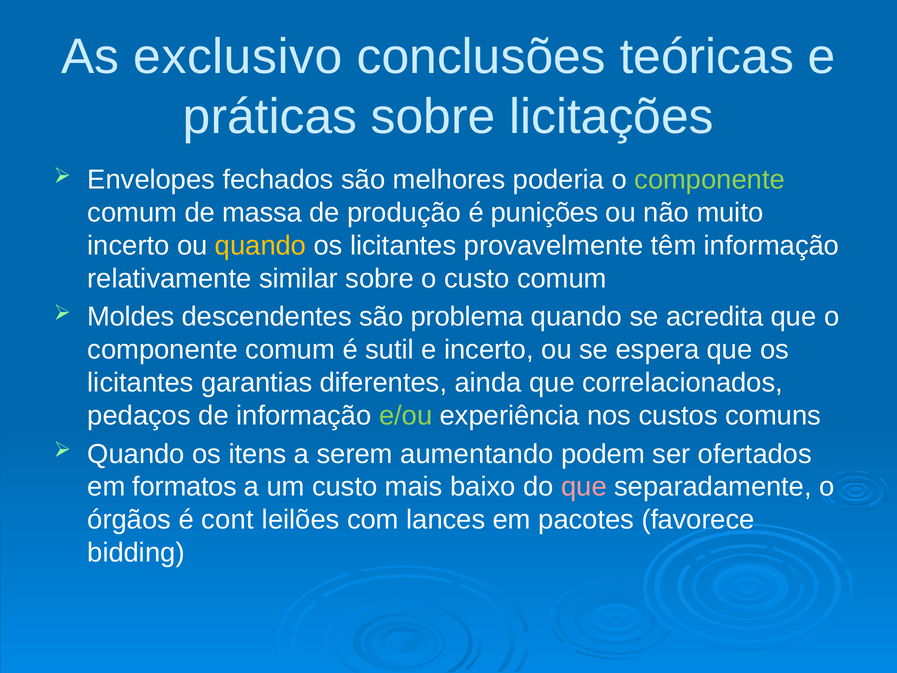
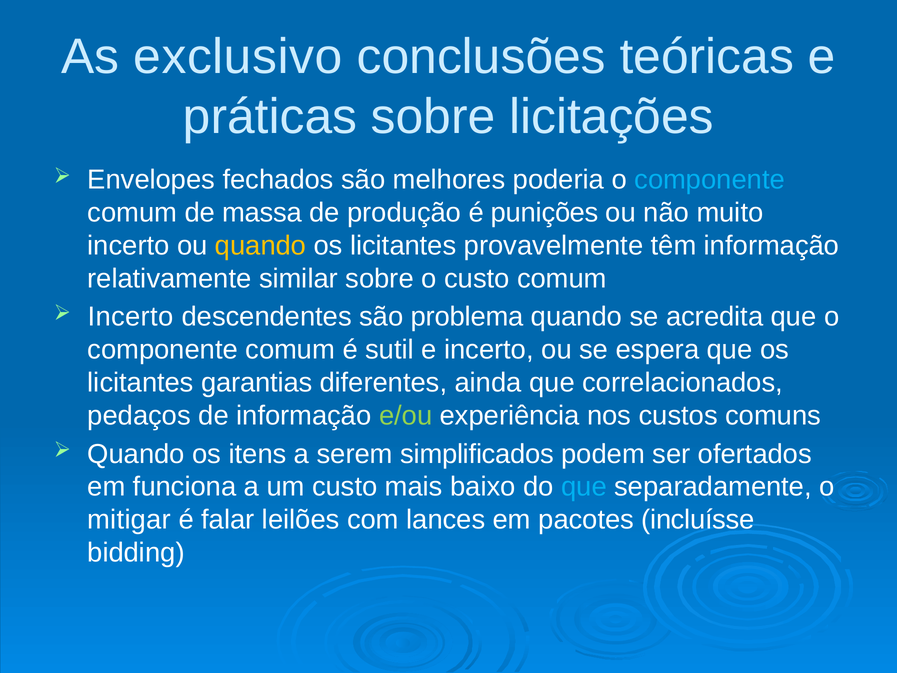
componente at (710, 180) colour: light green -> light blue
Moldes at (131, 317): Moldes -> Incerto
aumentando: aumentando -> simplificados
formatos: formatos -> funciona
que at (584, 487) colour: pink -> light blue
órgãos: órgãos -> mitigar
cont: cont -> falar
favorece: favorece -> incluísse
